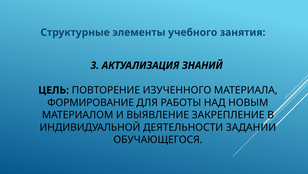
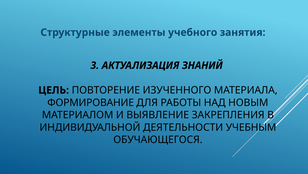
ЗАКРЕПЛЕНИЕ: ЗАКРЕПЛЕНИЕ -> ЗАКРЕПЛЕНИЯ
ЗАДАНИИ: ЗАДАНИИ -> УЧЕБНЫМ
